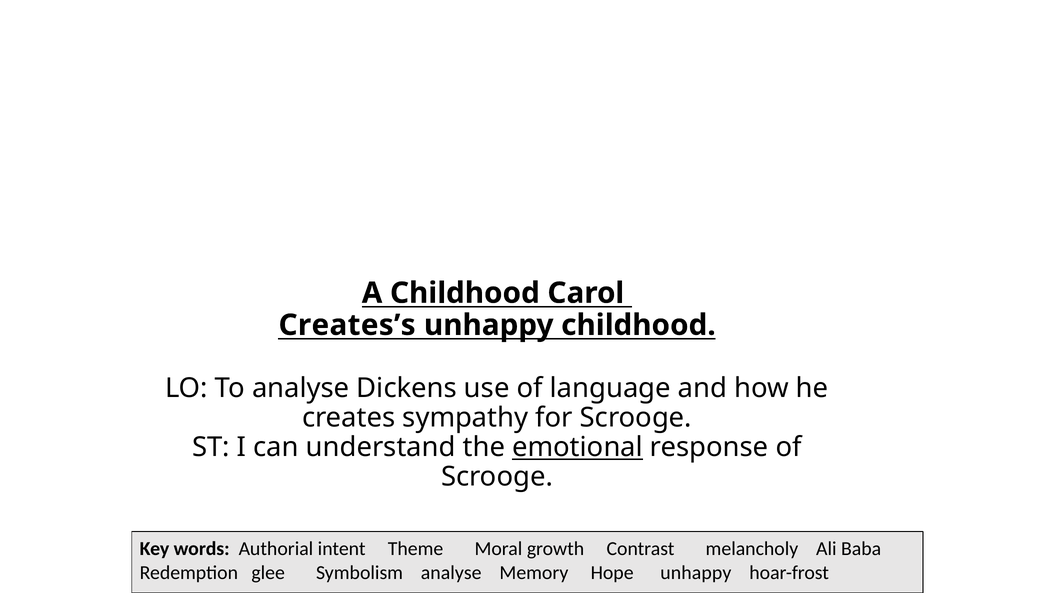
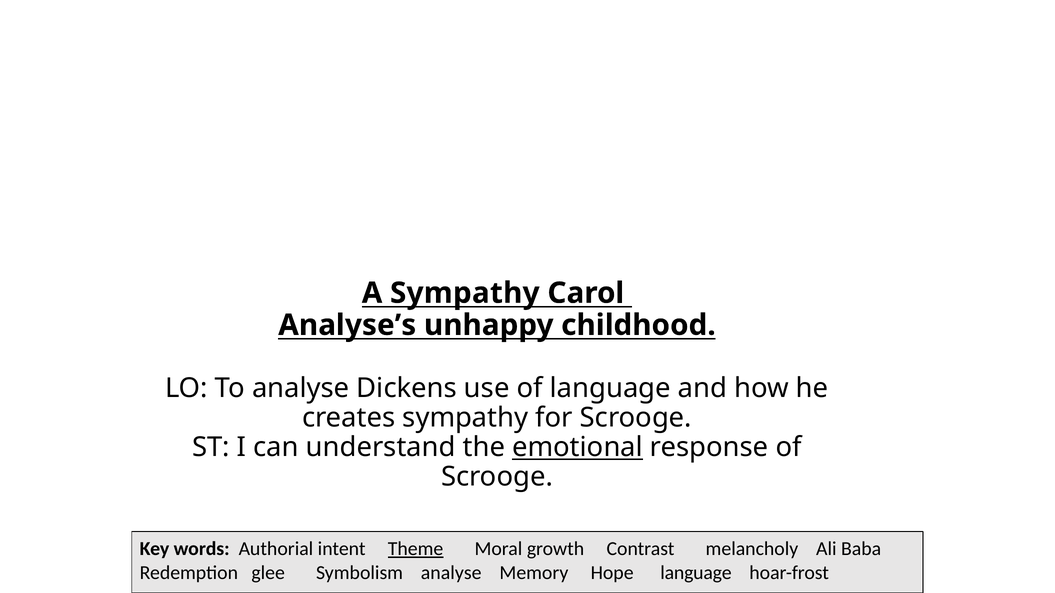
A Childhood: Childhood -> Sympathy
Creates’s: Creates’s -> Analyse’s
Theme underline: none -> present
Hope unhappy: unhappy -> language
